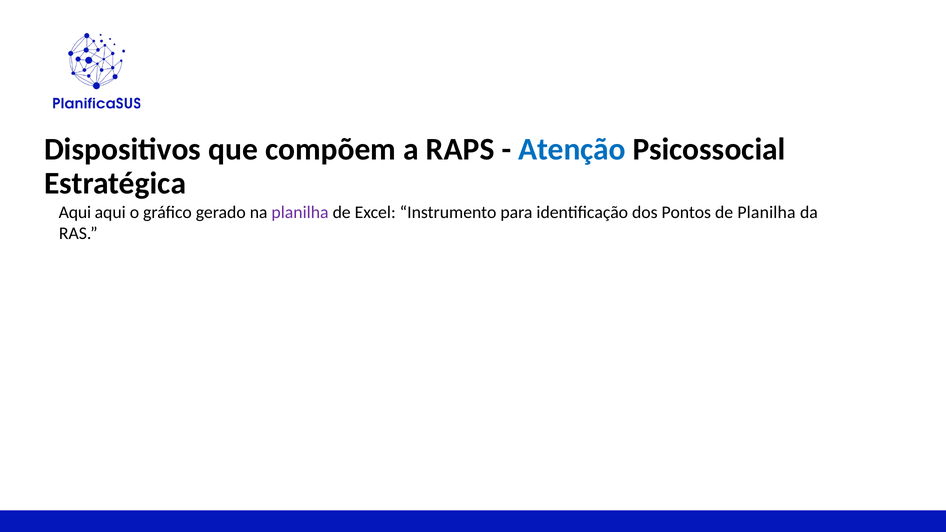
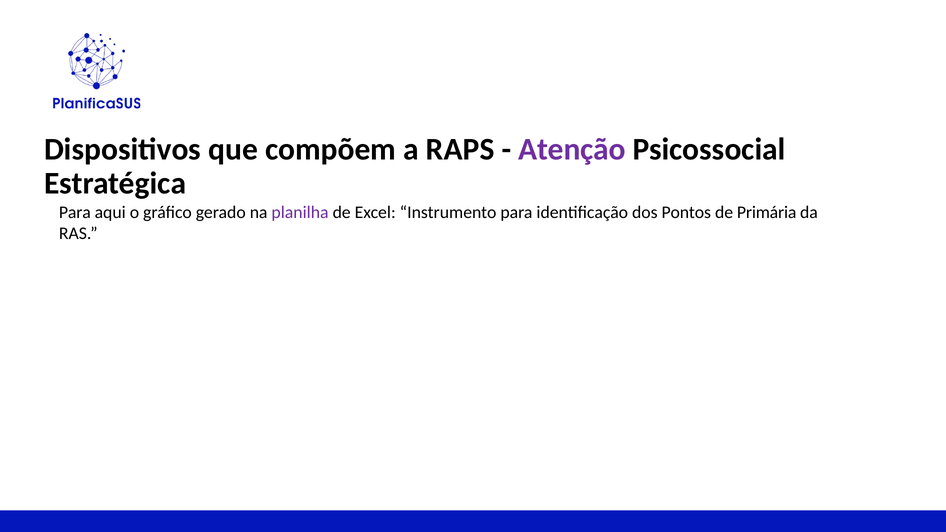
Atenção colour: blue -> purple
Aqui at (75, 212): Aqui -> Para
de Planilha: Planilha -> Primária
